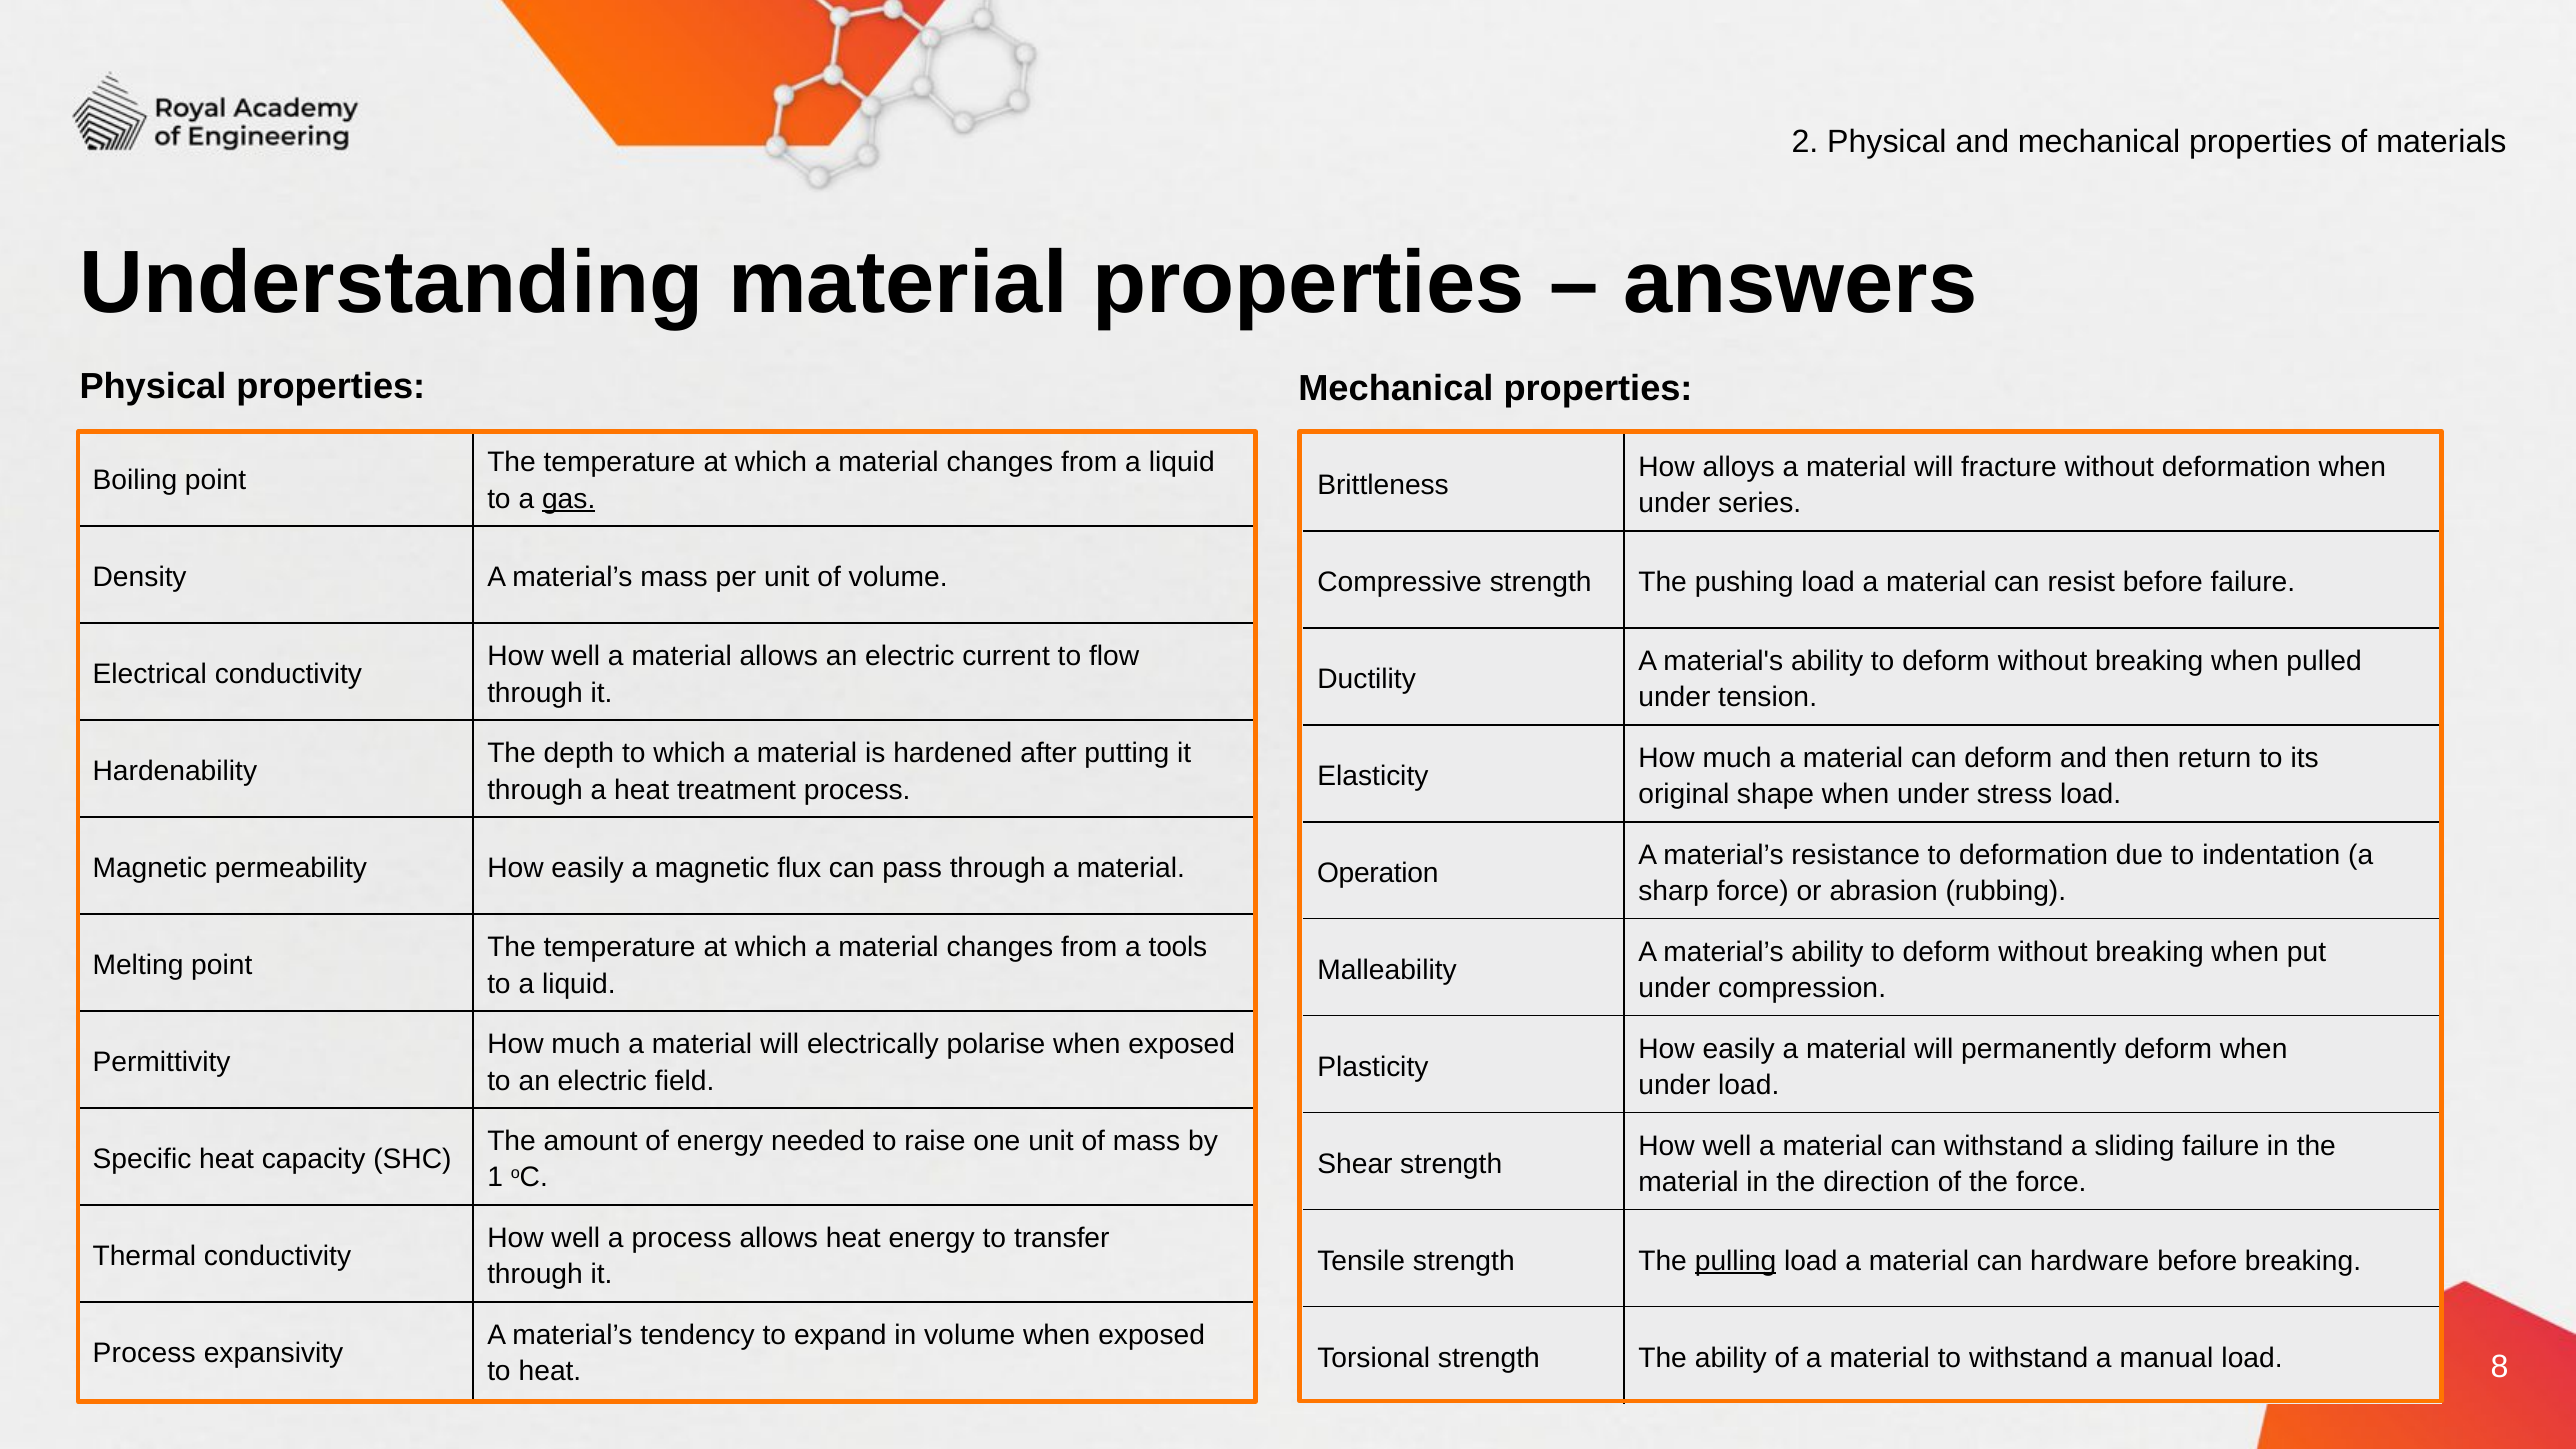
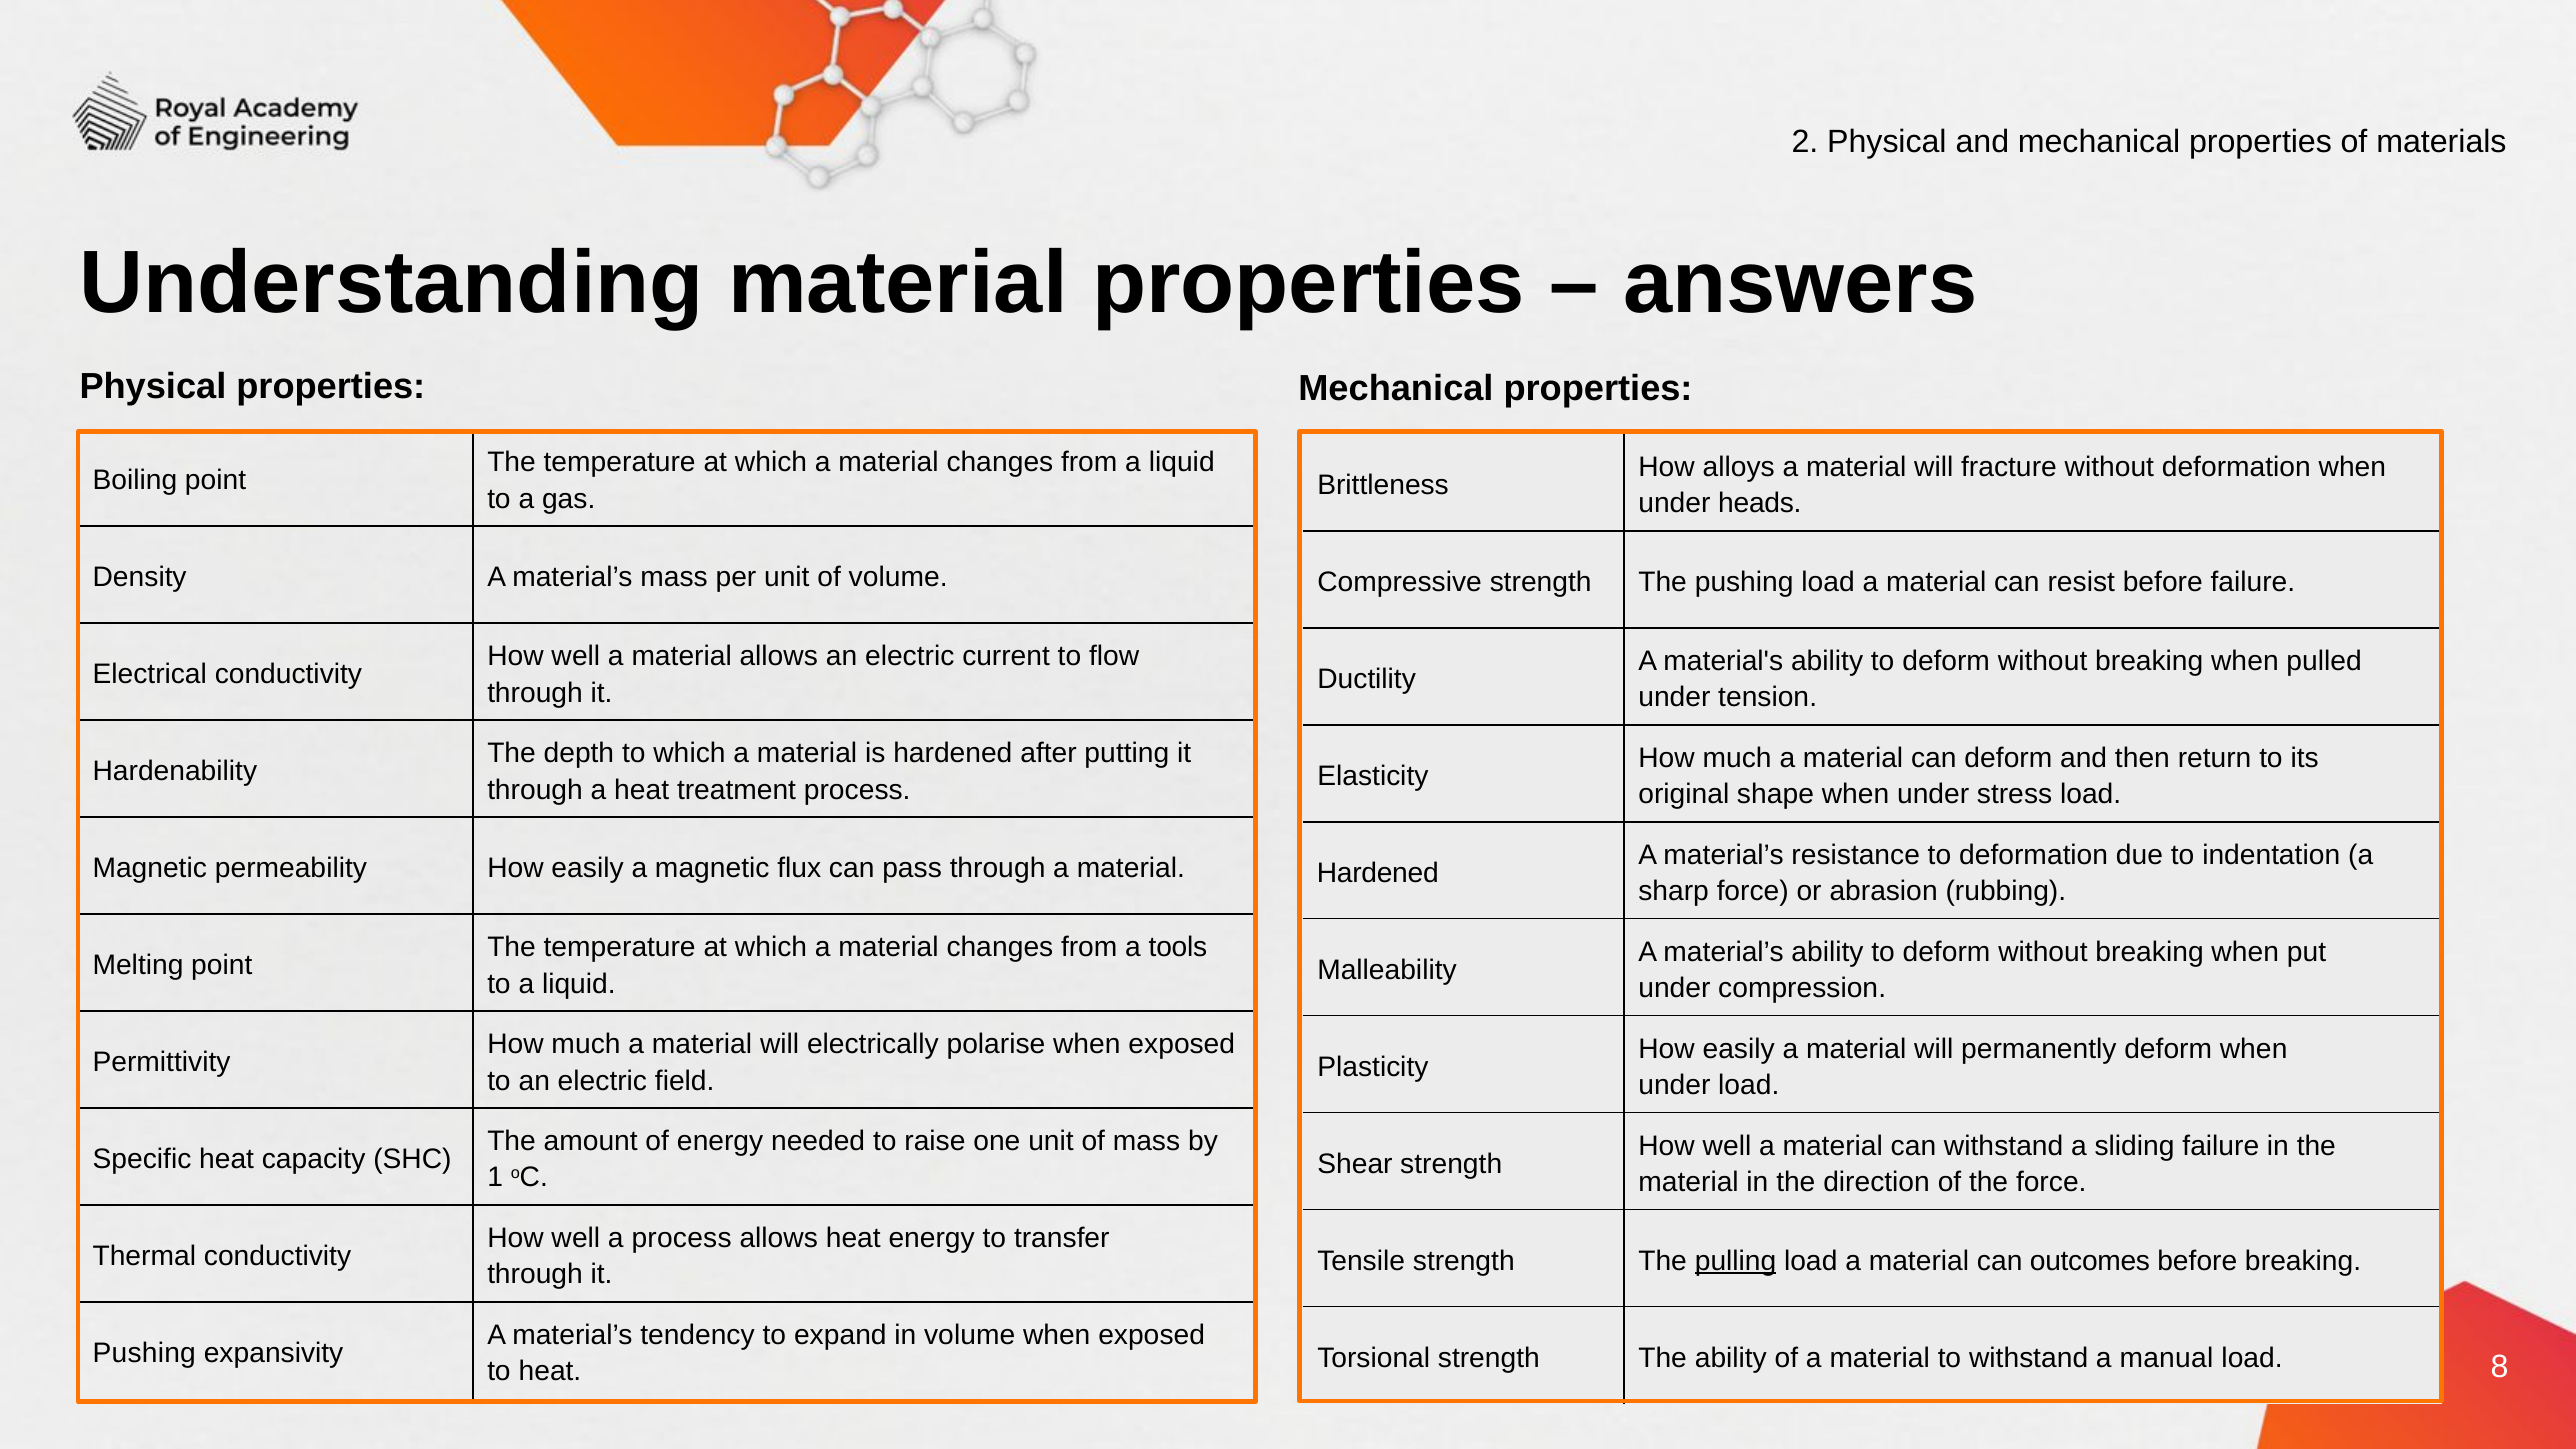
gas underline: present -> none
series: series -> heads
Operation at (1378, 873): Operation -> Hardened
hardware: hardware -> outcomes
Process at (144, 1353): Process -> Pushing
